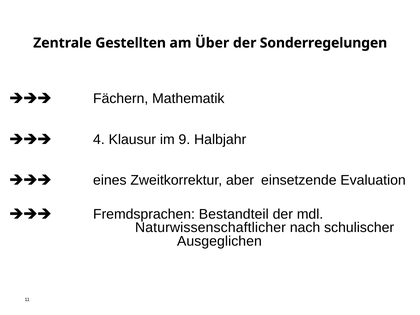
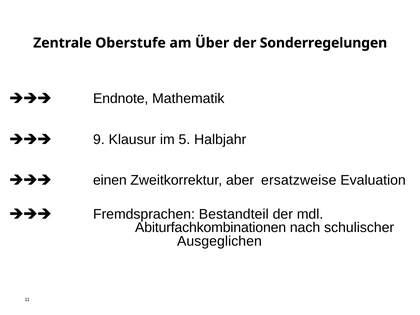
Gestellten: Gestellten -> Oberstufe
Fächern: Fächern -> Endnote
4: 4 -> 9
9: 9 -> 5
eines: eines -> einen
einsetzende: einsetzende -> ersatzweise
Naturwissenschaftlicher: Naturwissenschaftlicher -> Abiturfachkombinationen
